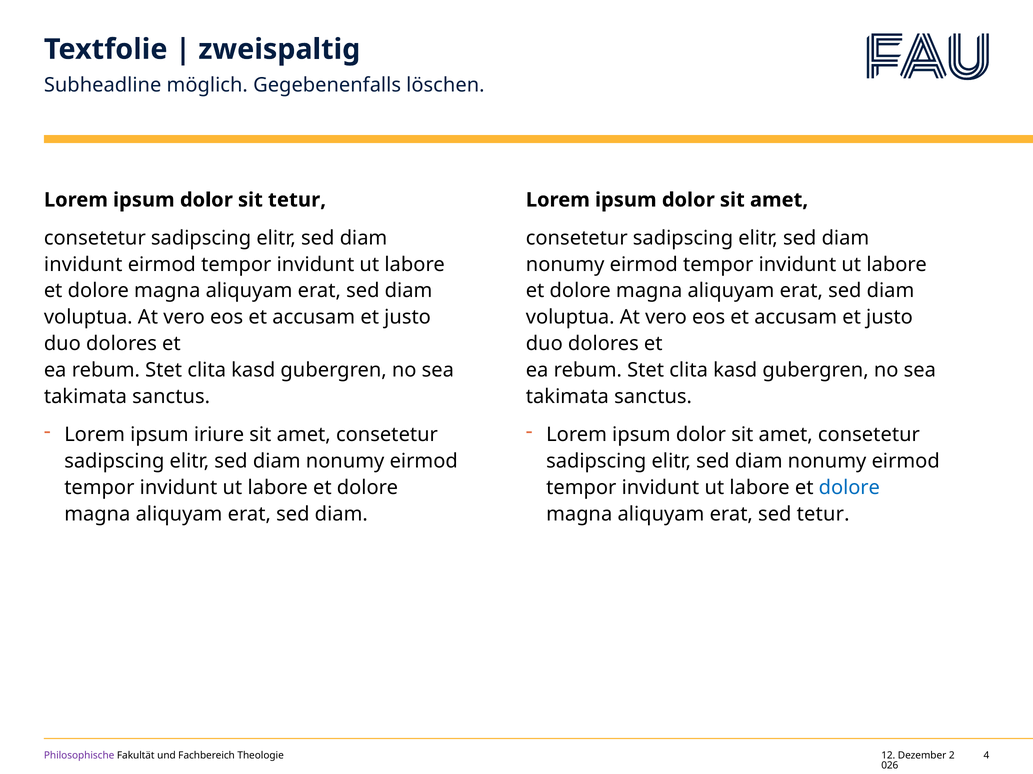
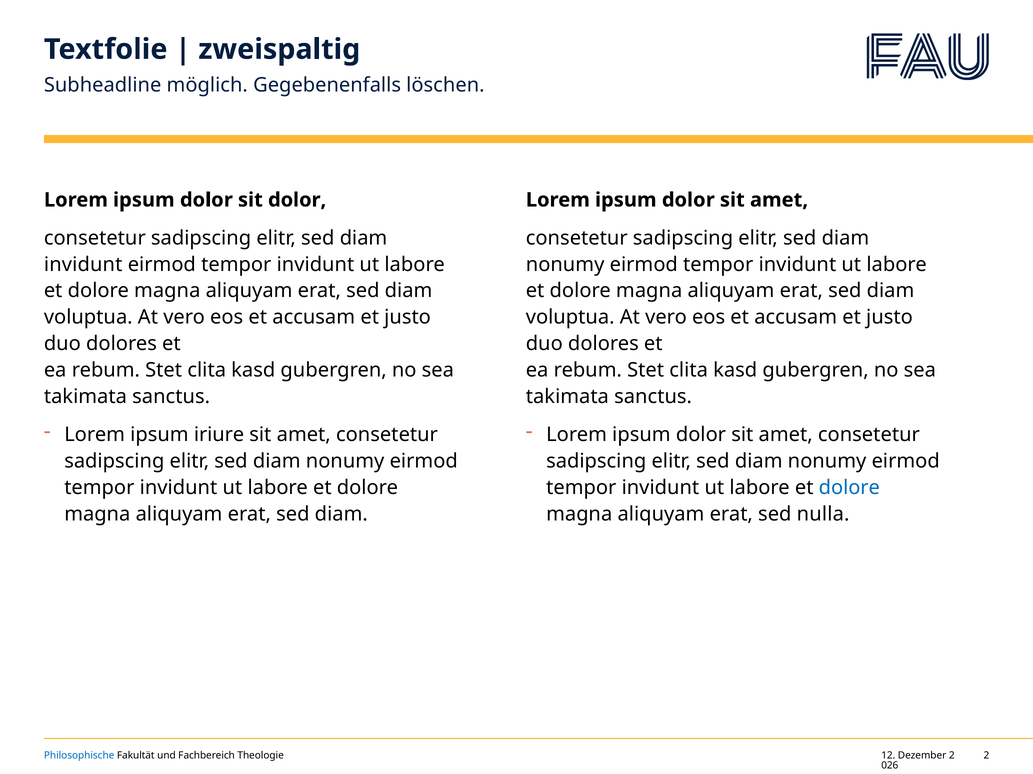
sit tetur: tetur -> dolor
sed tetur: tetur -> nulla
Philosophische colour: purple -> blue
Theologie 4: 4 -> 2
